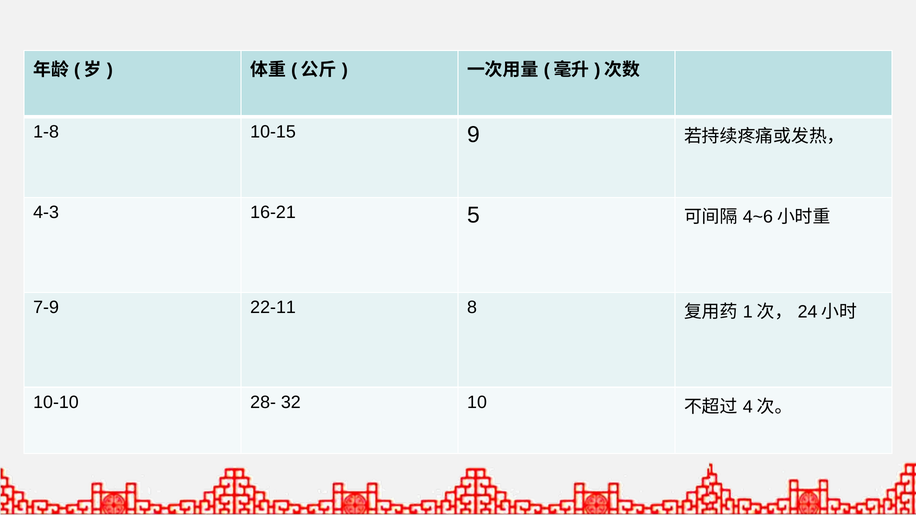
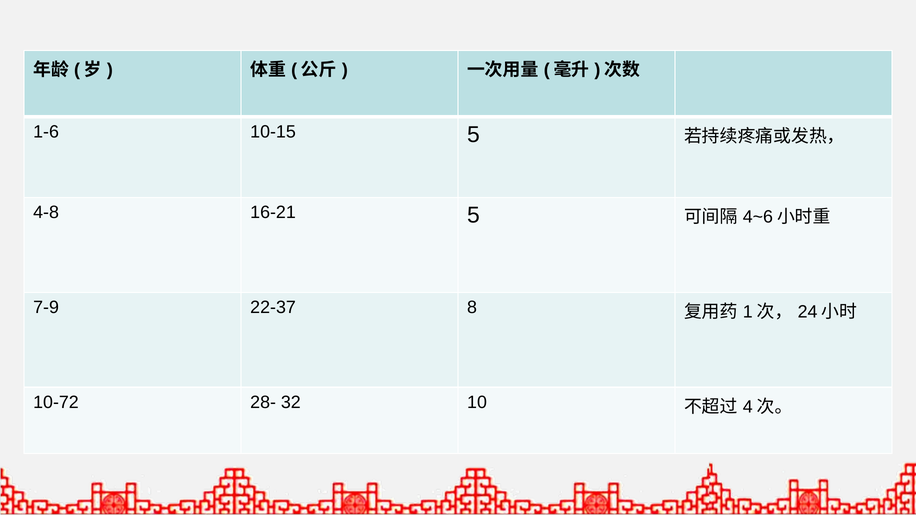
1-8: 1-8 -> 1-6
10-15 9: 9 -> 5
4-3: 4-3 -> 4-8
22-11: 22-11 -> 22-37
10-10: 10-10 -> 10-72
